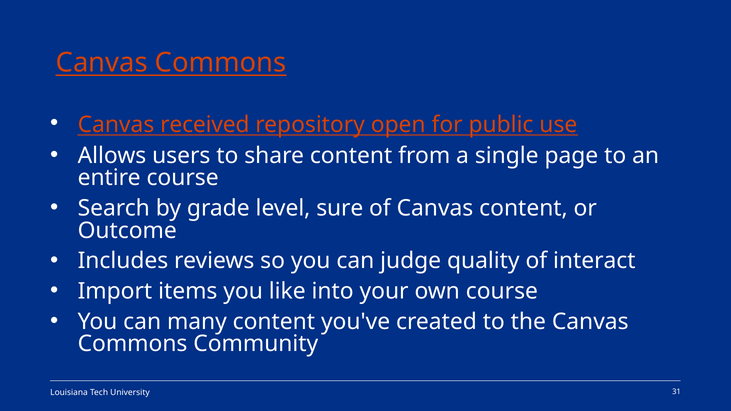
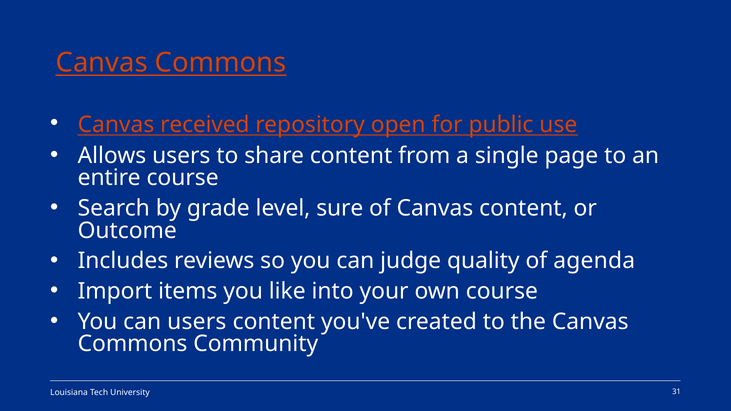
interact: interact -> agenda
can many: many -> users
